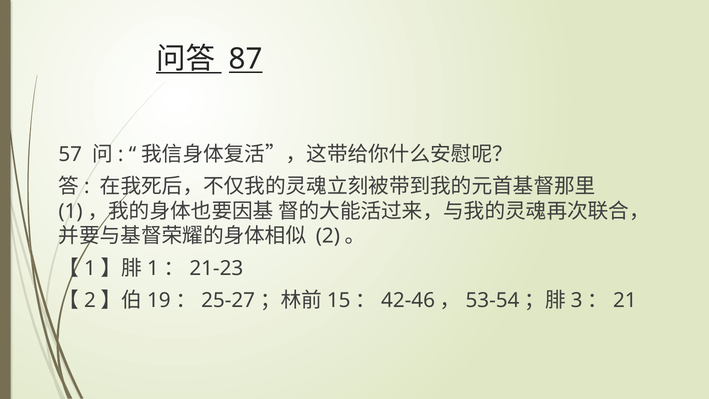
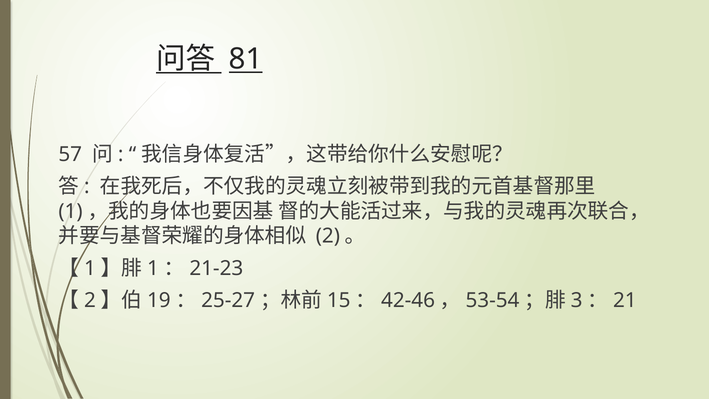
87: 87 -> 81
